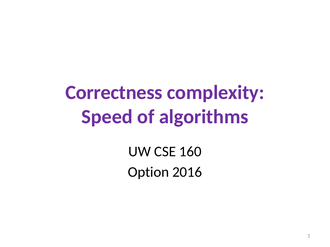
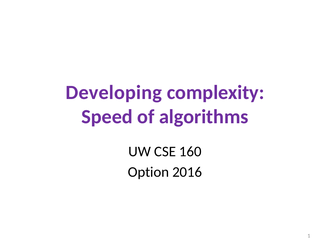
Correctness: Correctness -> Developing
